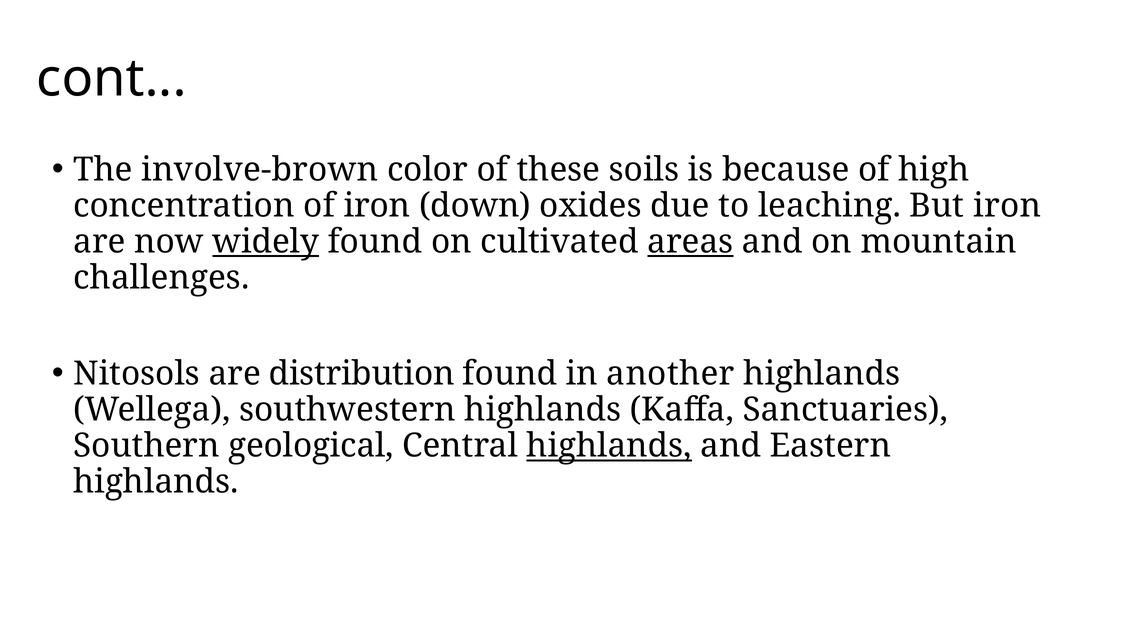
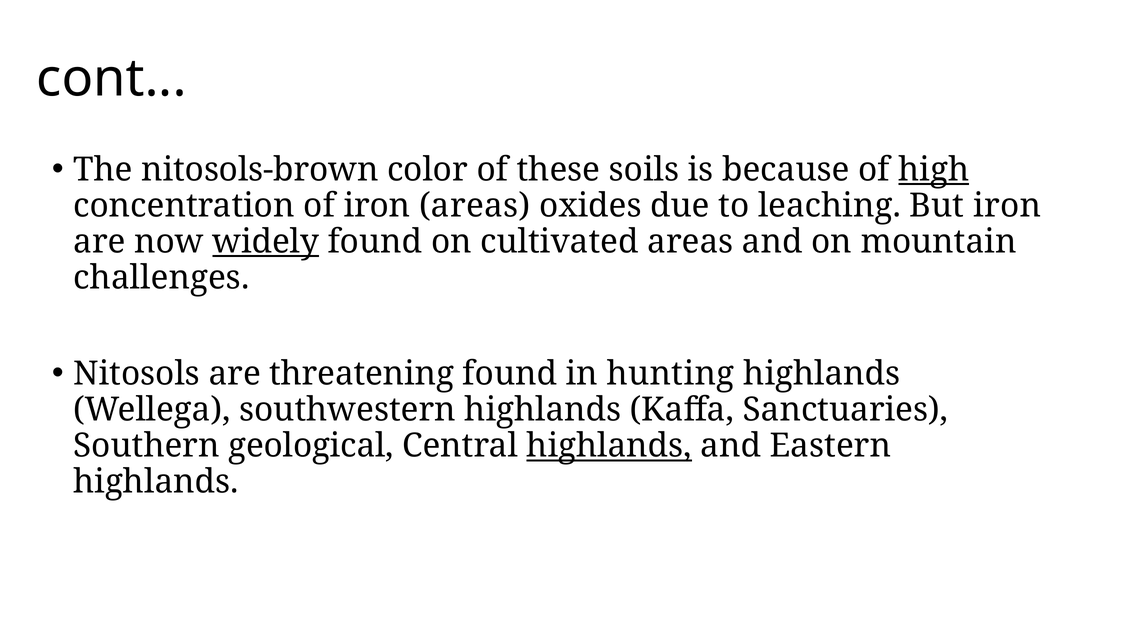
involve-brown: involve-brown -> nitosols-brown
high underline: none -> present
iron down: down -> areas
areas at (690, 241) underline: present -> none
distribution: distribution -> threatening
another: another -> hunting
